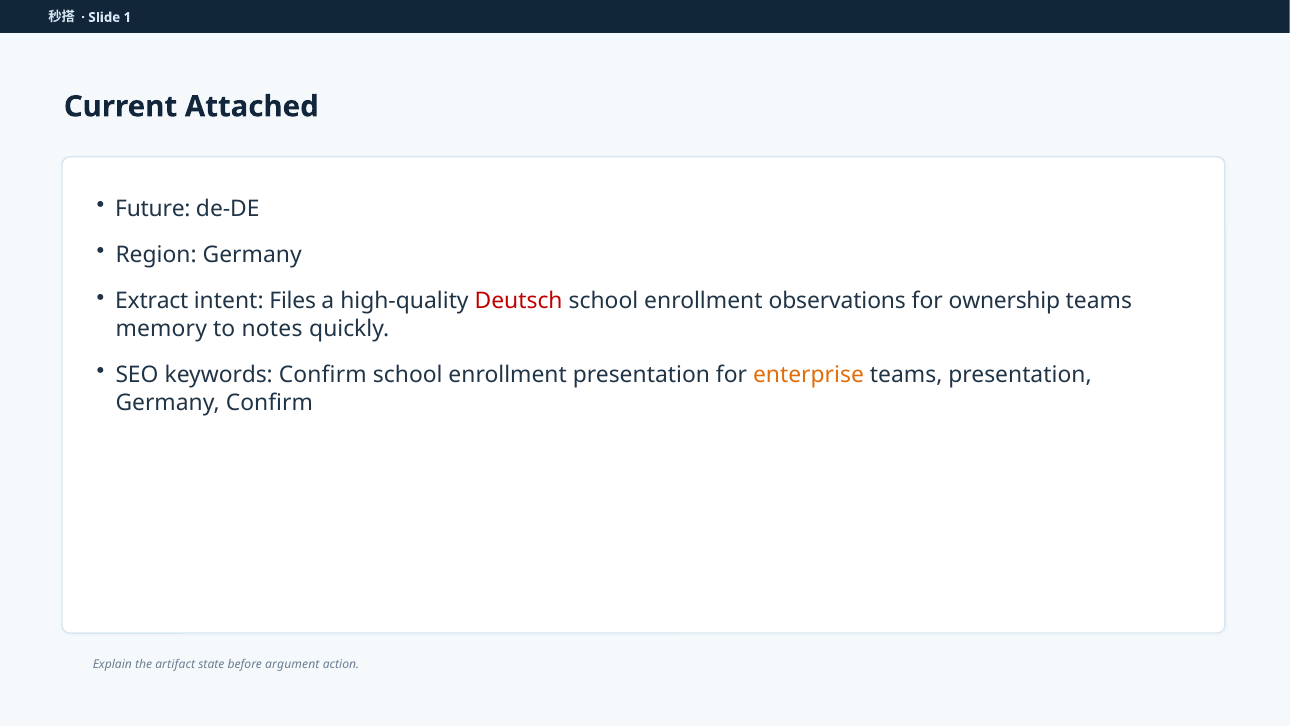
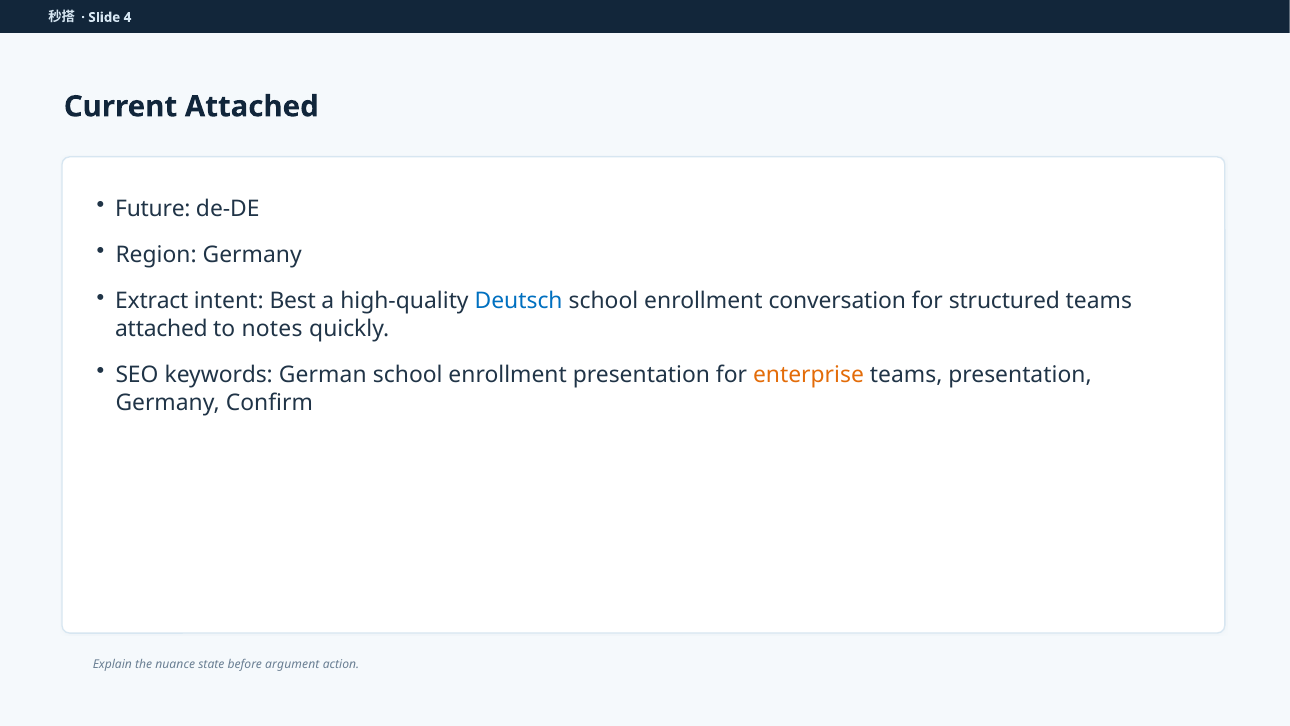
1: 1 -> 4
Files: Files -> Best
Deutsch colour: red -> blue
observations: observations -> conversation
ownership: ownership -> structured
memory at (161, 329): memory -> attached
keywords Confirm: Confirm -> German
artifact: artifact -> nuance
